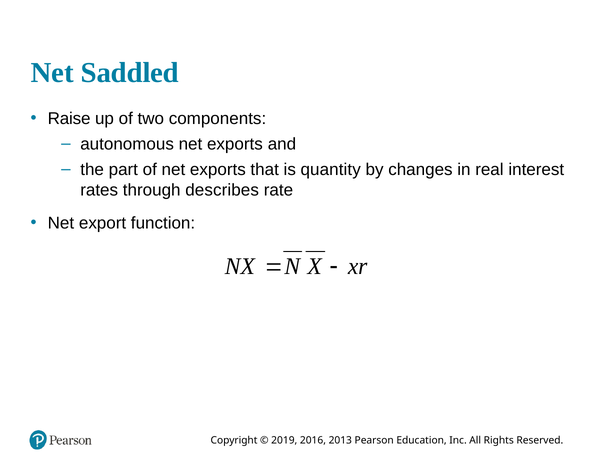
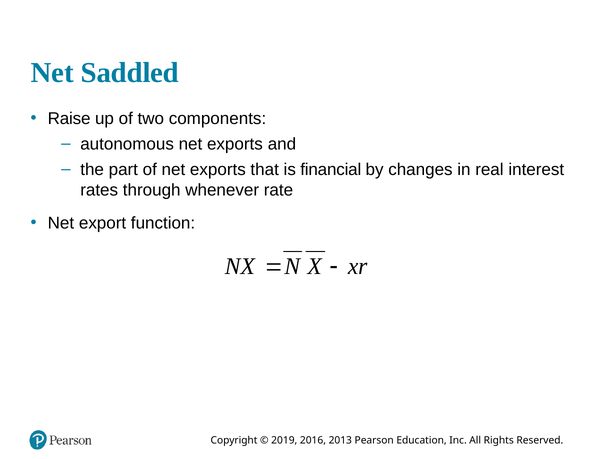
quantity: quantity -> financial
describes: describes -> whenever
